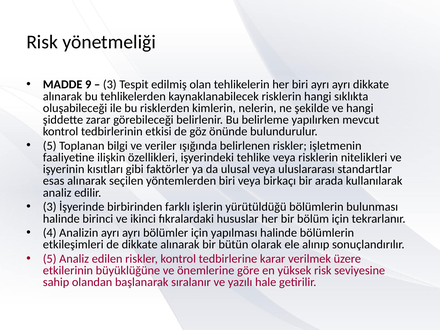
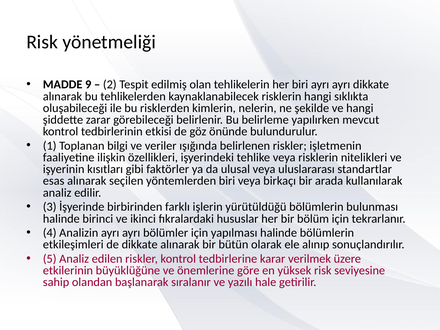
3 at (110, 85): 3 -> 2
5 at (50, 146): 5 -> 1
